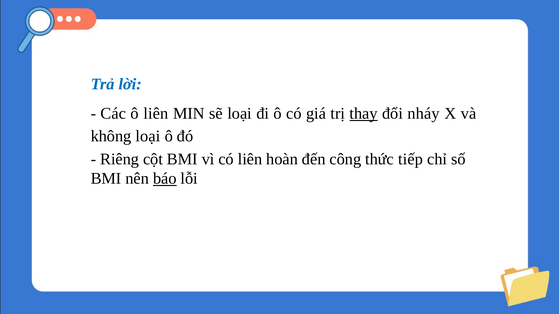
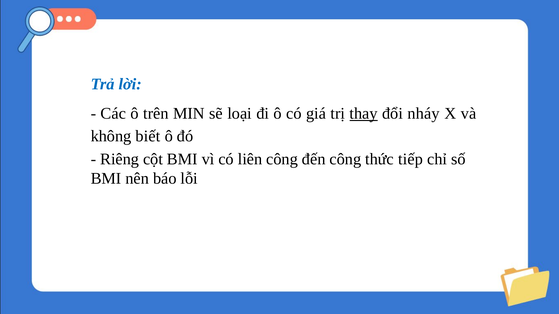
ô liên: liên -> trên
không loại: loại -> biết
liên hoàn: hoàn -> công
báo underline: present -> none
